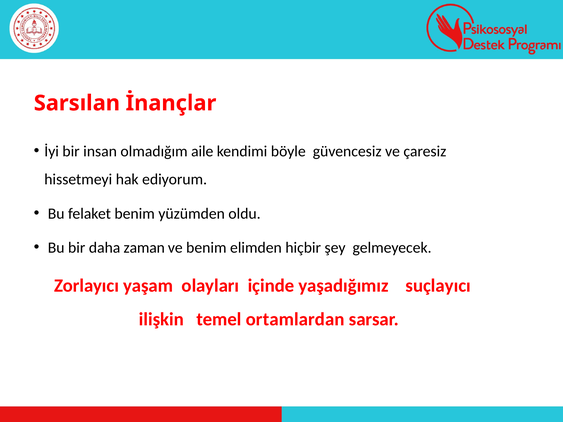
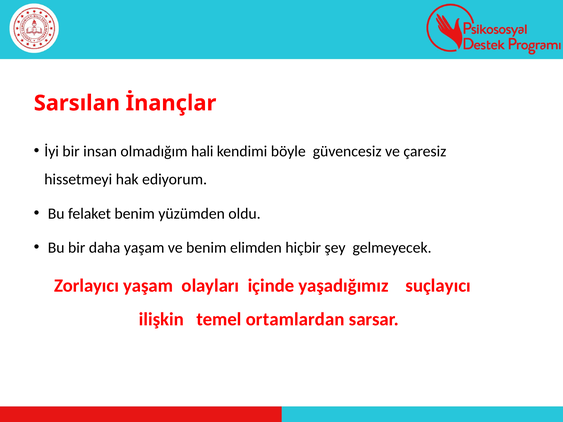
aile: aile -> hali
daha zaman: zaman -> yaşam
